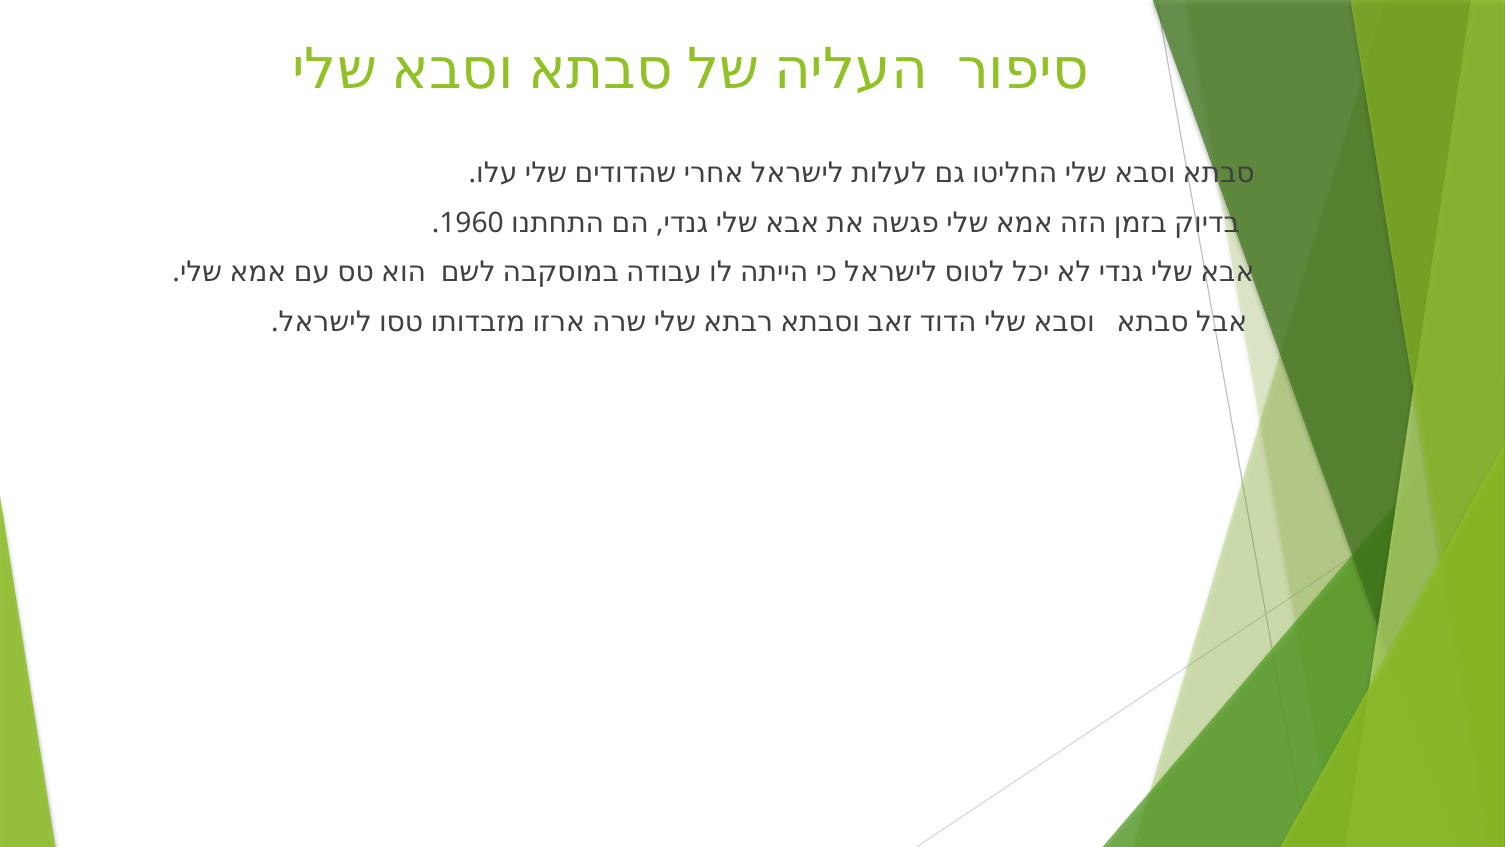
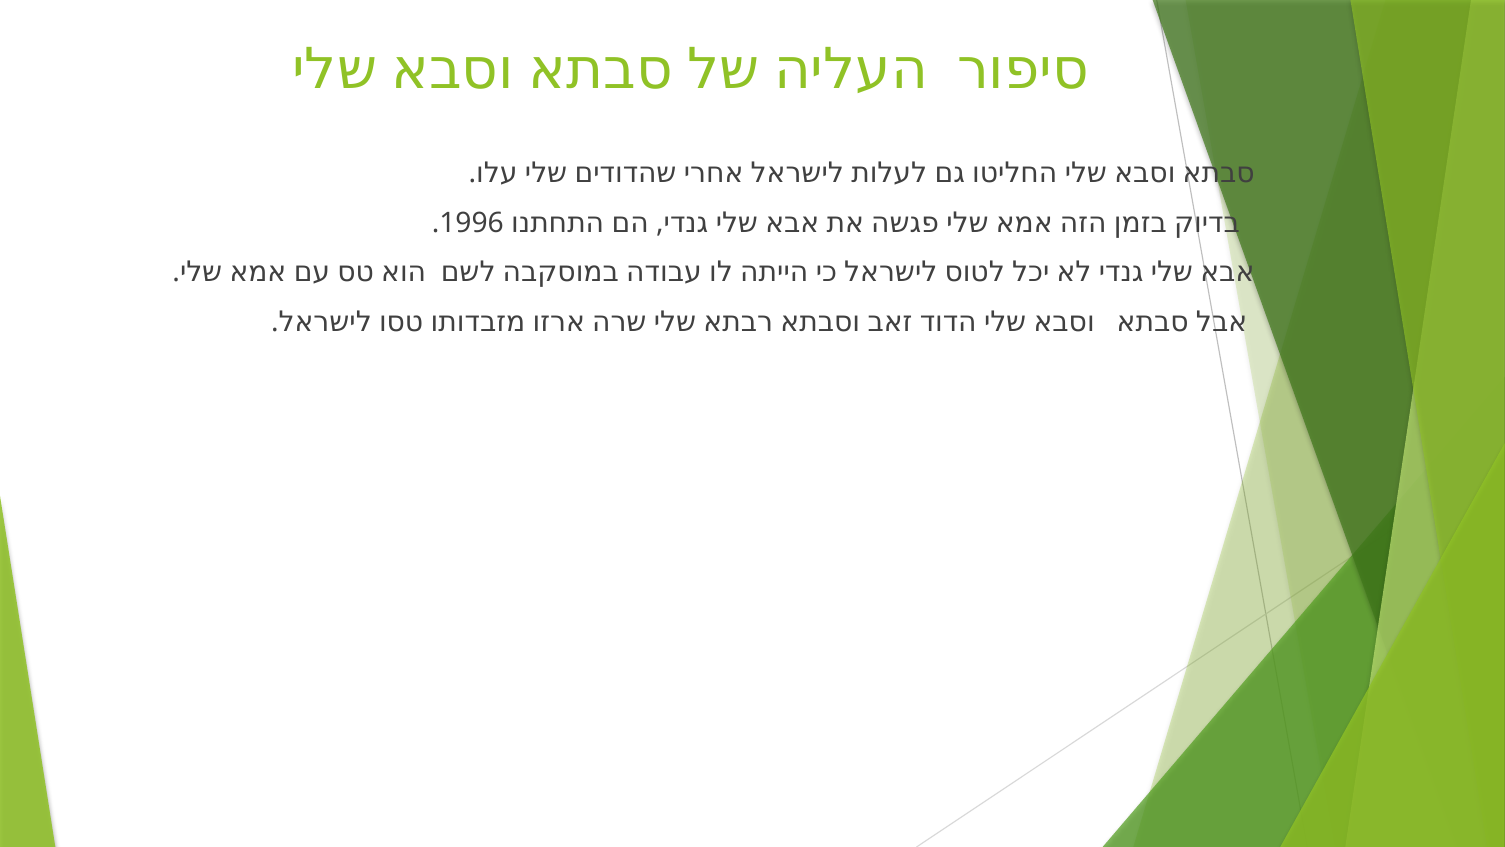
1960: 1960 -> 1996
